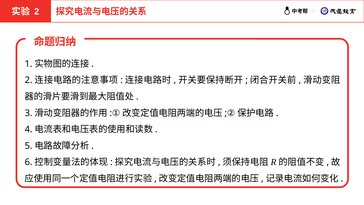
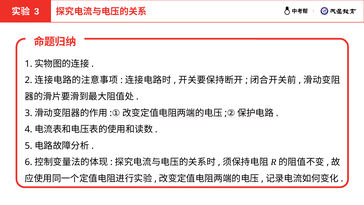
2 at (37, 12): 2 -> 3
